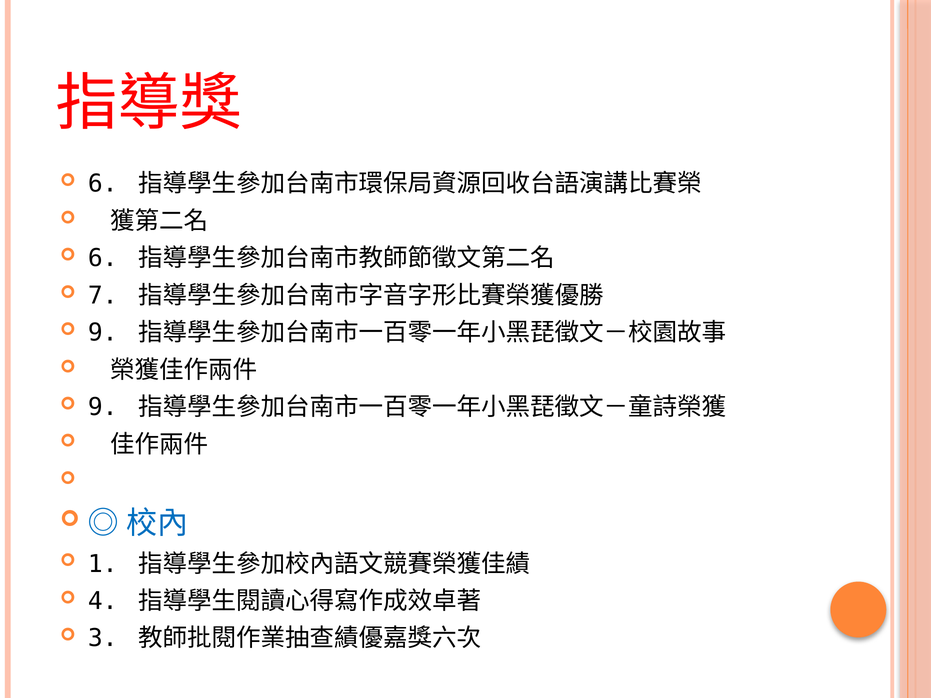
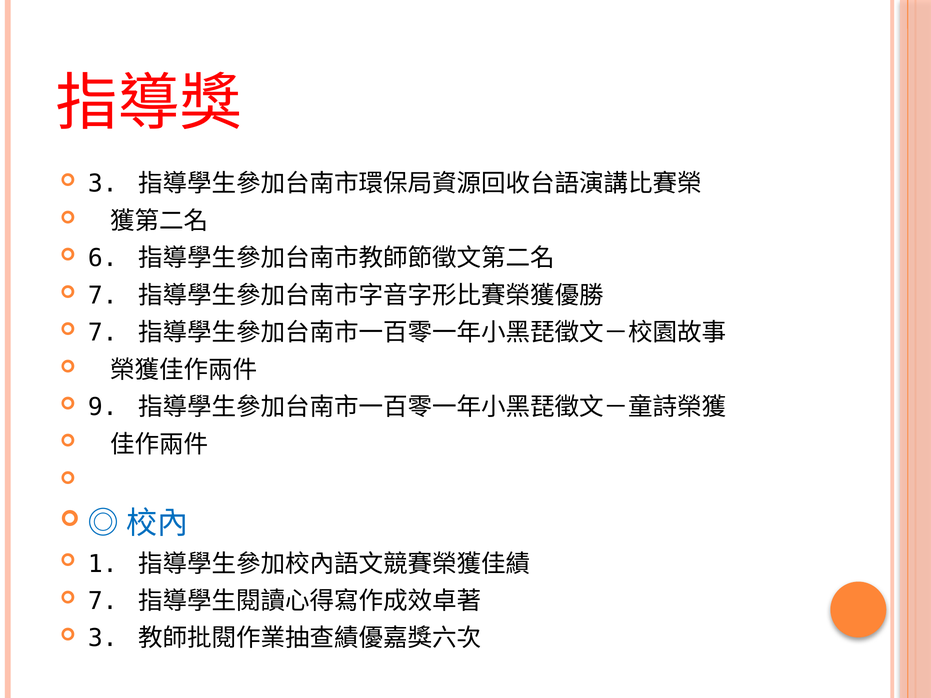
6 at (103, 184): 6 -> 3
9 at (103, 333): 9 -> 7
4 at (103, 601): 4 -> 7
